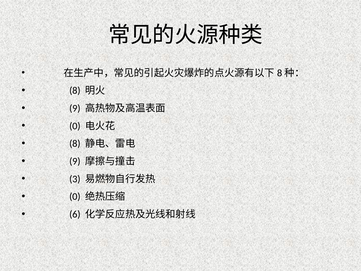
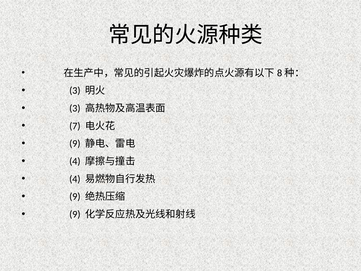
8 at (75, 91): 8 -> 3
9 at (75, 108): 9 -> 3
0 at (75, 126): 0 -> 7
8 at (75, 144): 8 -> 9
9 at (75, 161): 9 -> 4
3 at (75, 179): 3 -> 4
0 at (75, 196): 0 -> 9
6 at (75, 214): 6 -> 9
